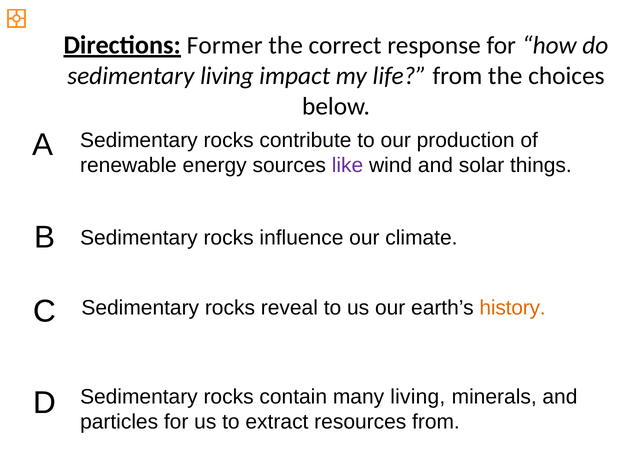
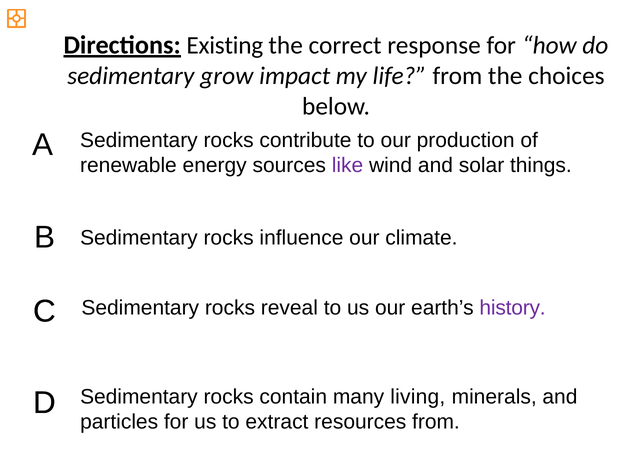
Former: Former -> Existing
sedimentary living: living -> grow
history colour: orange -> purple
